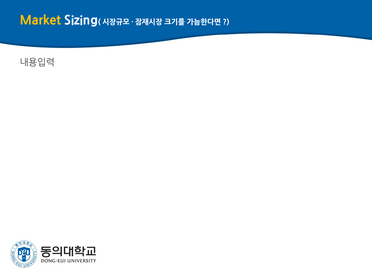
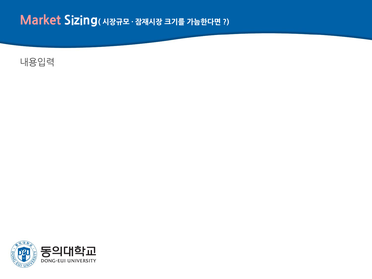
Market colour: yellow -> pink
